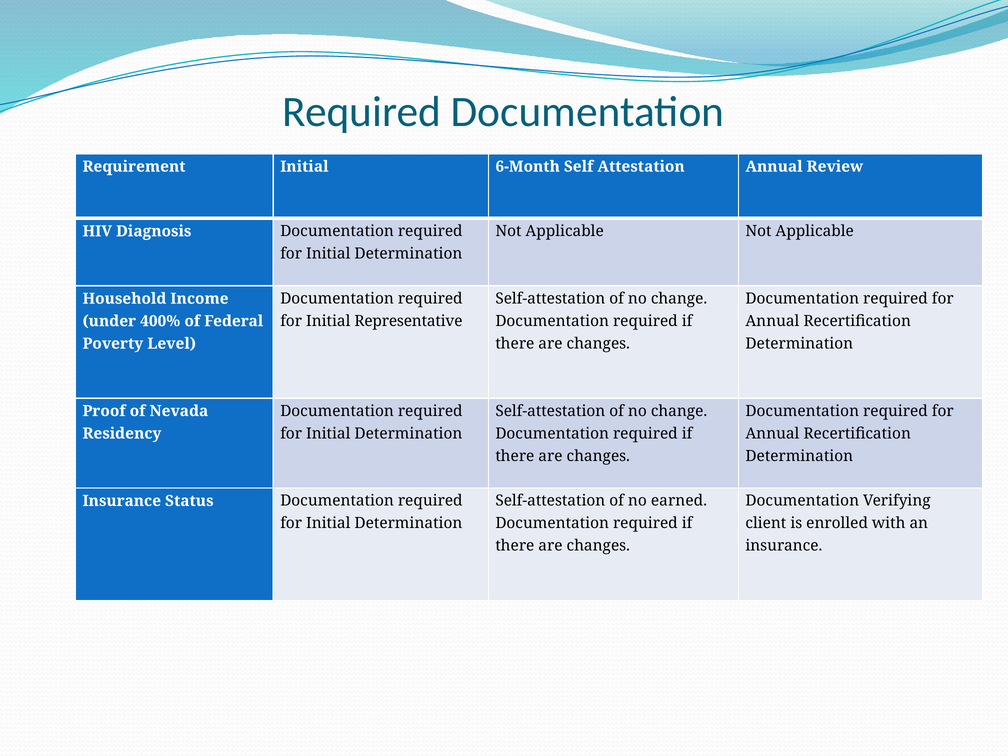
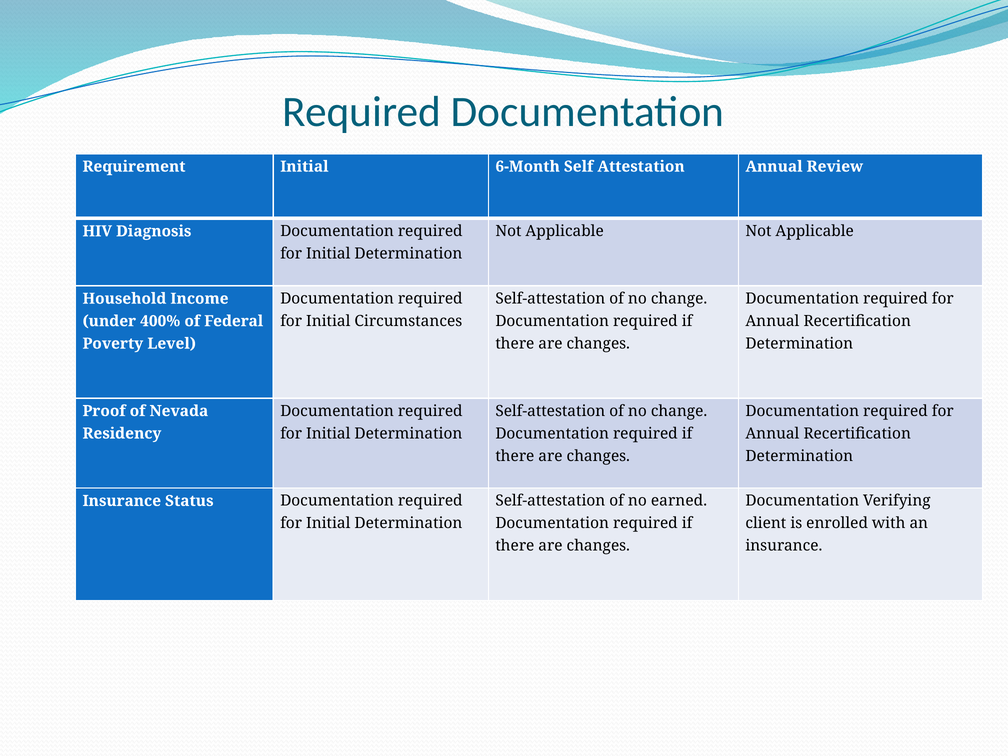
Representative: Representative -> Circumstances
